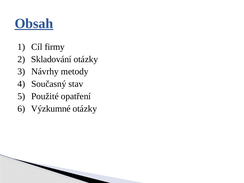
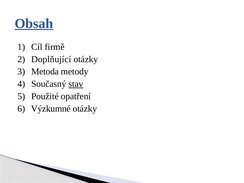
firmy: firmy -> firmě
Skladování: Skladování -> Doplňující
Návrhy: Návrhy -> Metoda
stav underline: none -> present
